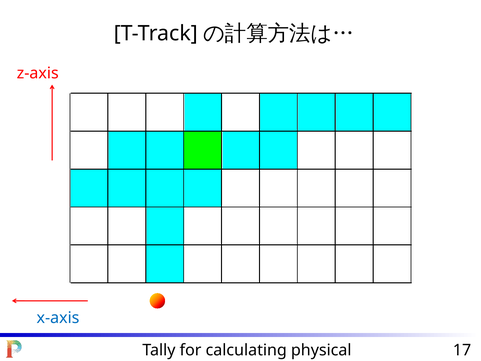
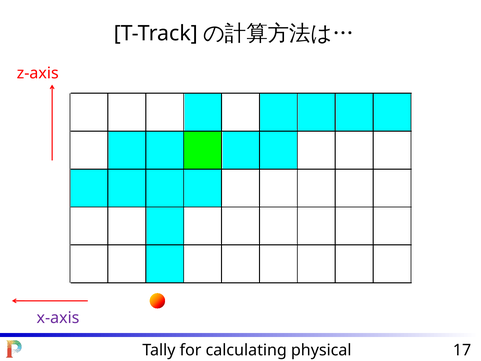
x-axis colour: blue -> purple
